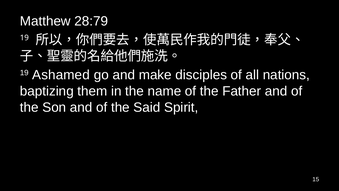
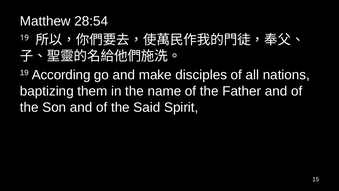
28:79: 28:79 -> 28:54
Ashamed: Ashamed -> According
